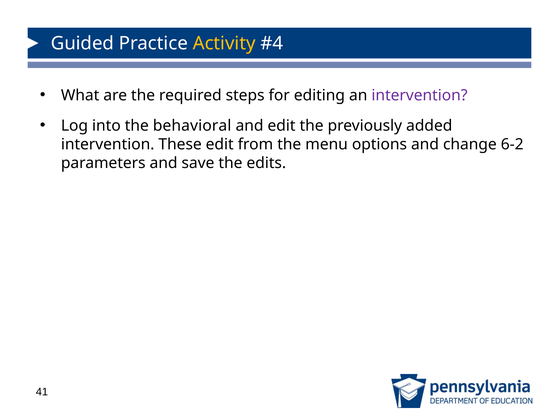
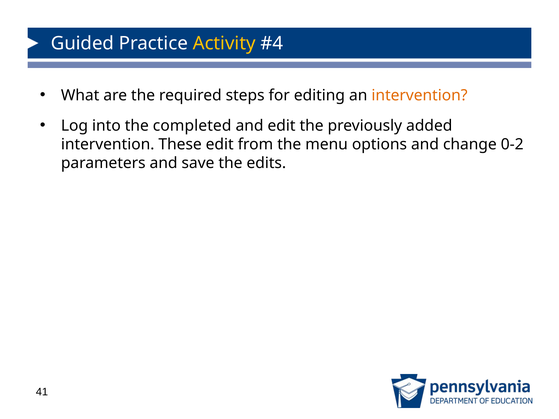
intervention at (420, 95) colour: purple -> orange
behavioral: behavioral -> completed
6-2: 6-2 -> 0-2
